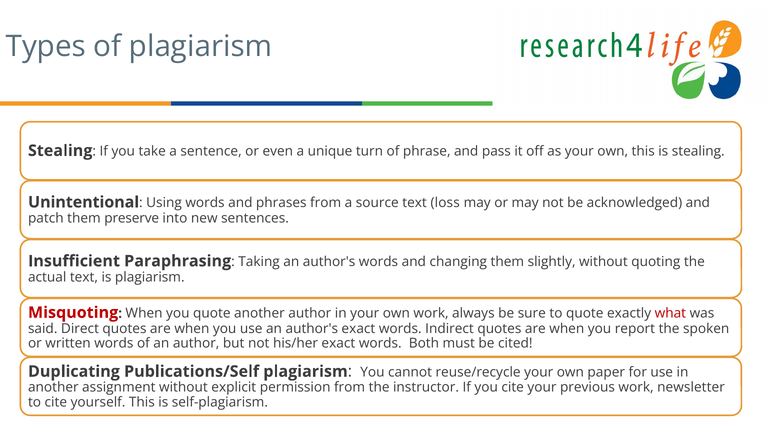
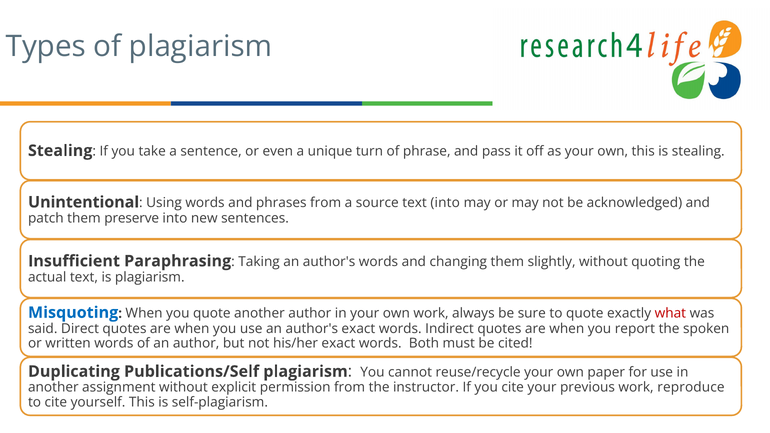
text loss: loss -> into
Misquoting colour: red -> blue
newsletter: newsletter -> reproduce
